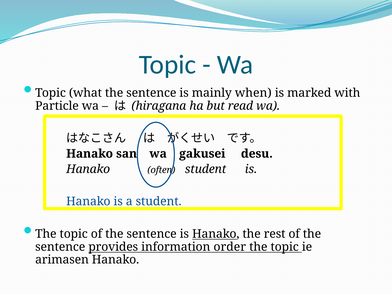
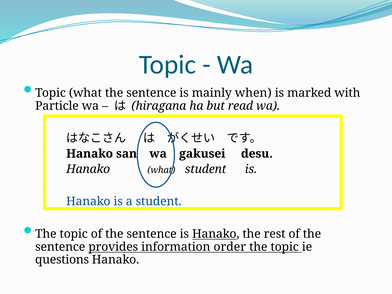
Hanako often: often -> what
arimasen: arimasen -> questions
